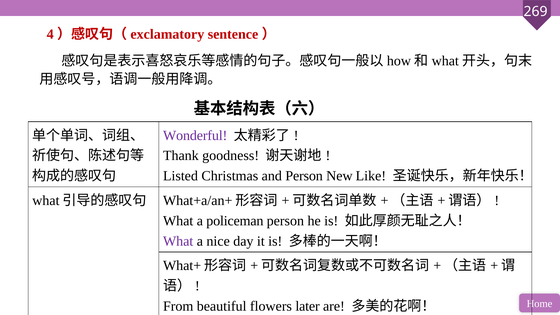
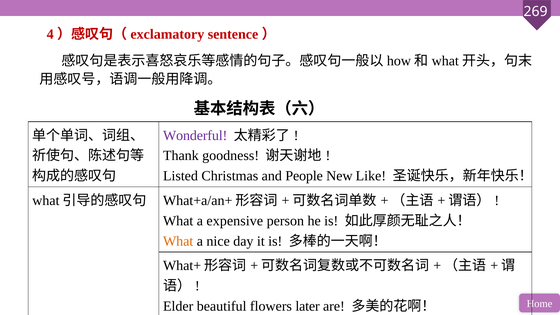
and Person: Person -> People
policeman: policeman -> expensive
What at (178, 241) colour: purple -> orange
From: From -> Elder
